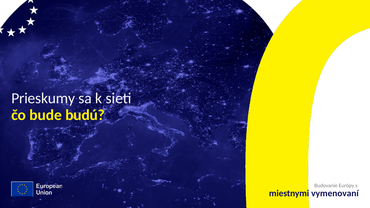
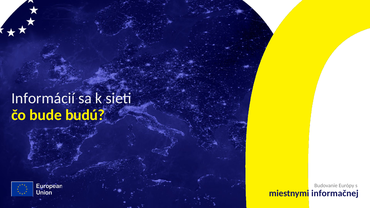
Prieskumy: Prieskumy -> Informácií
vymenovaní: vymenovaní -> informačnej
